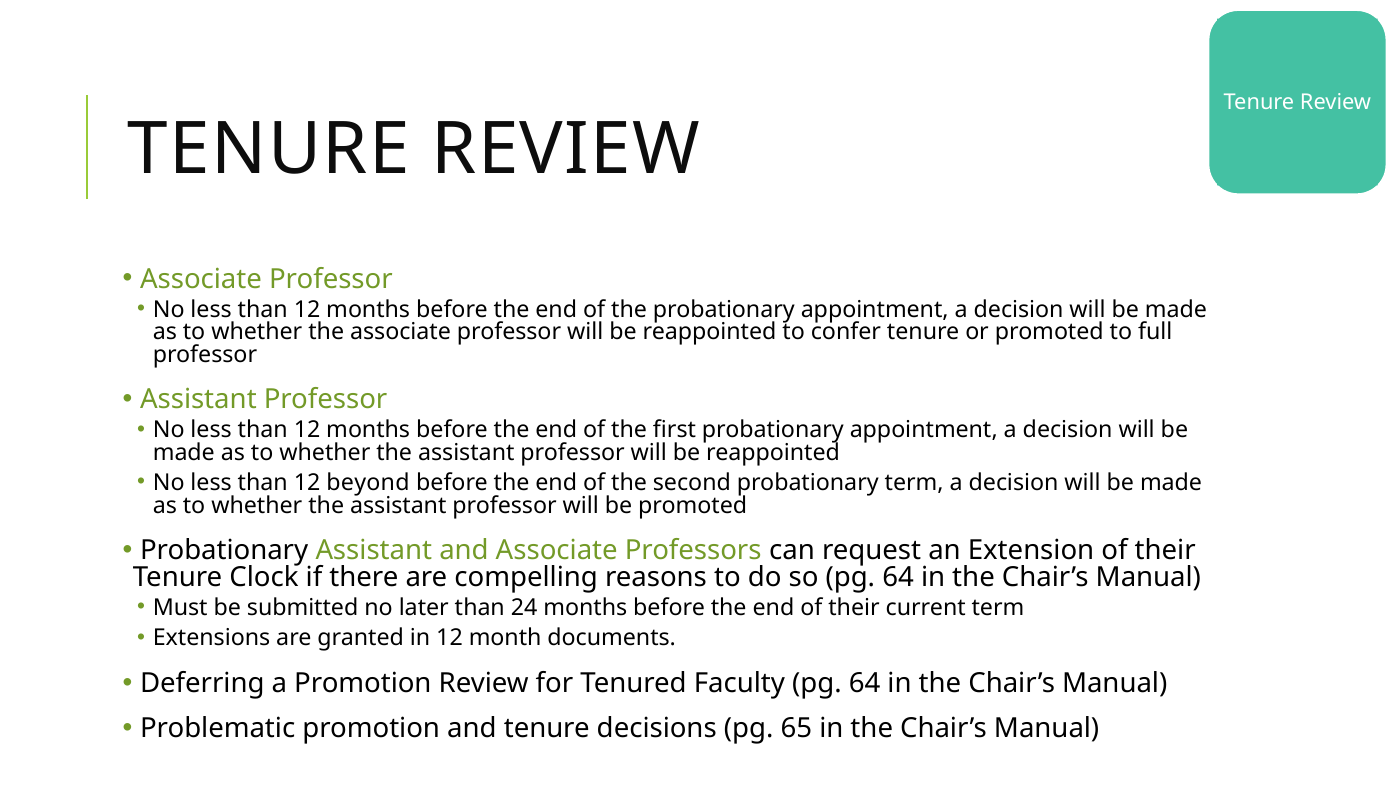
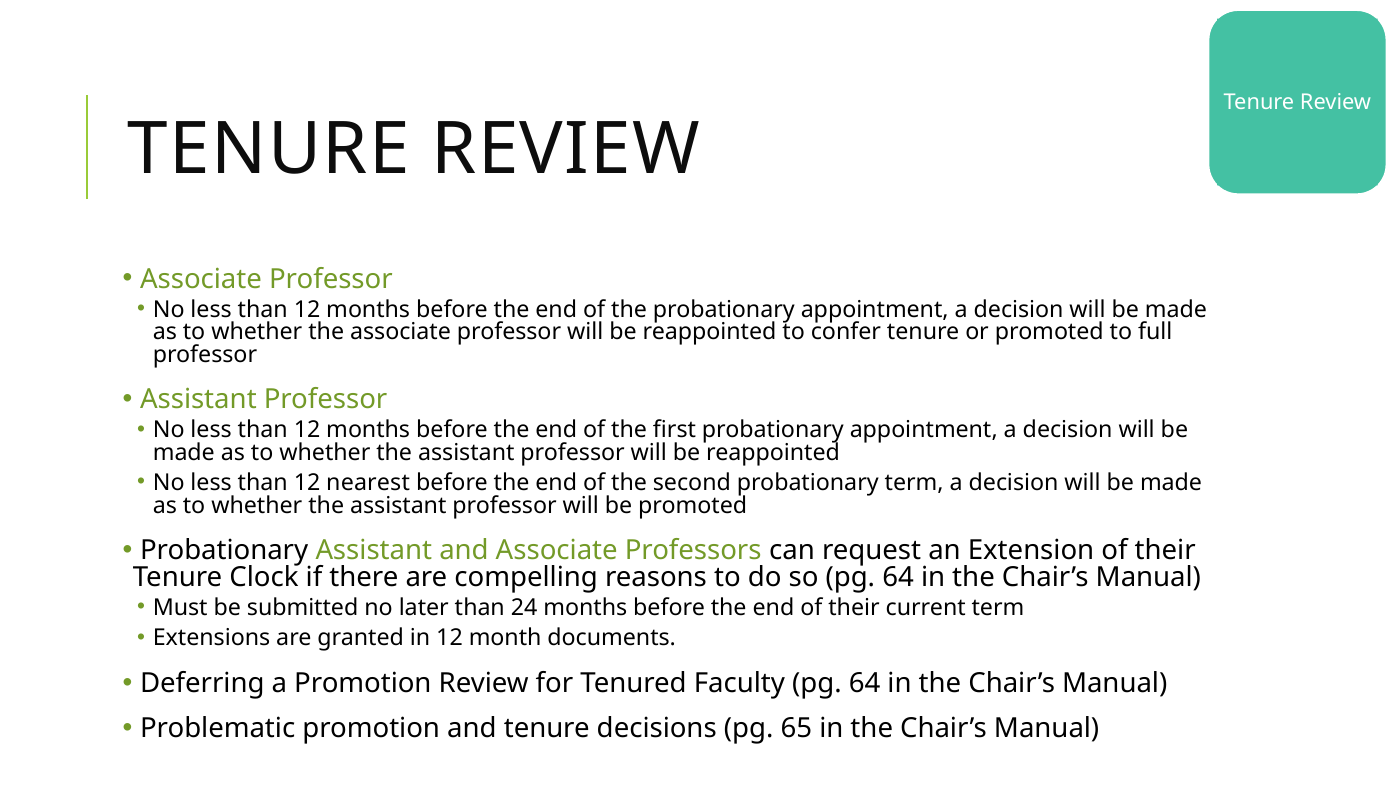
beyond: beyond -> nearest
